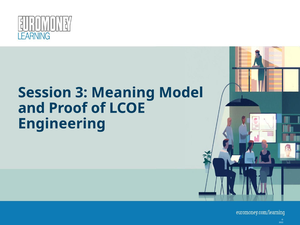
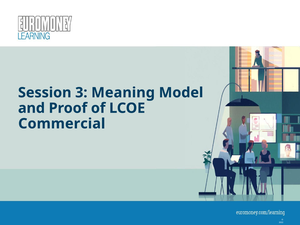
Engineering: Engineering -> Commercial
